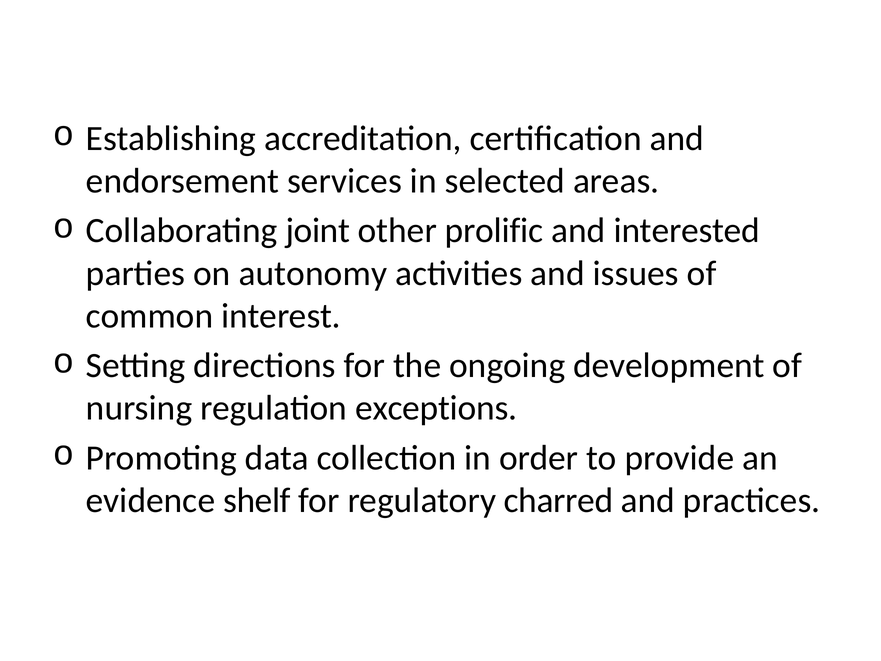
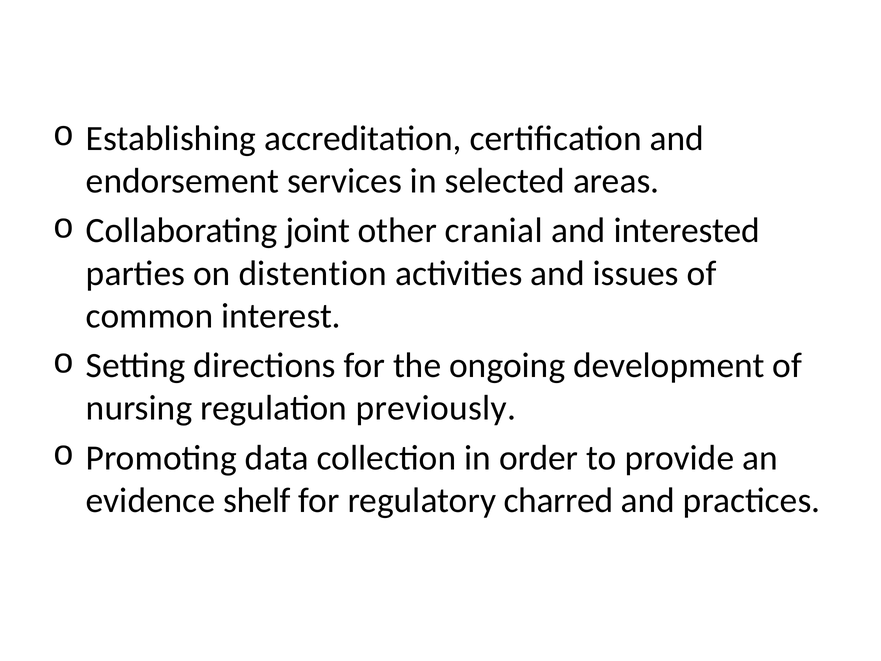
prolific: prolific -> cranial
autonomy: autonomy -> distention
exceptions: exceptions -> previously
